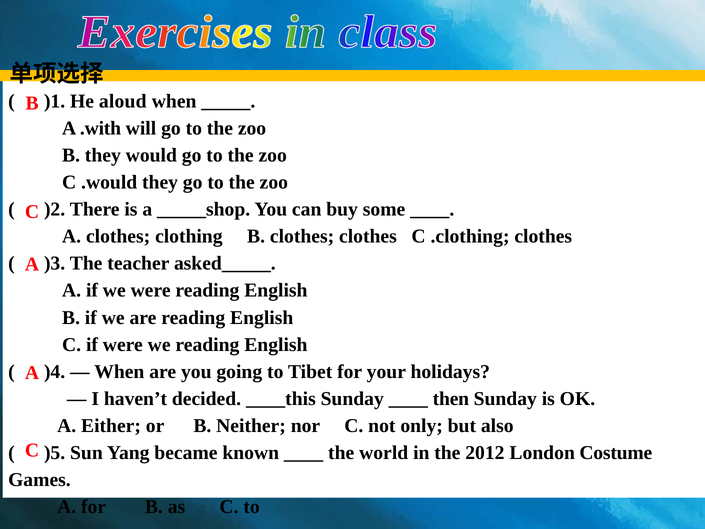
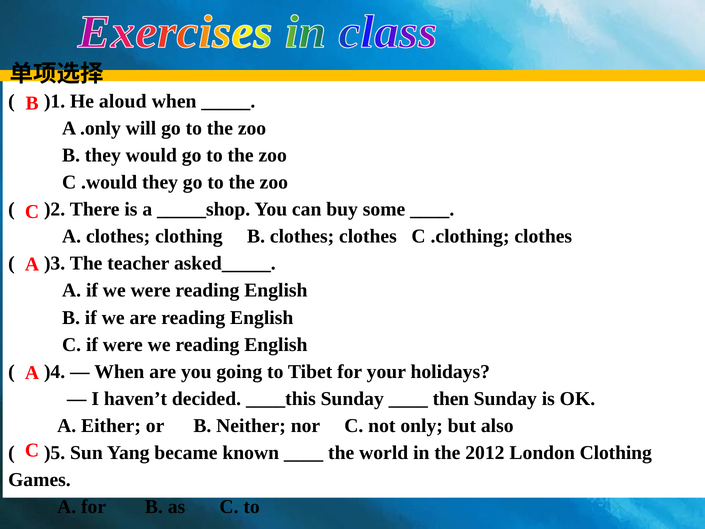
.with: .with -> .only
London Costume: Costume -> Clothing
